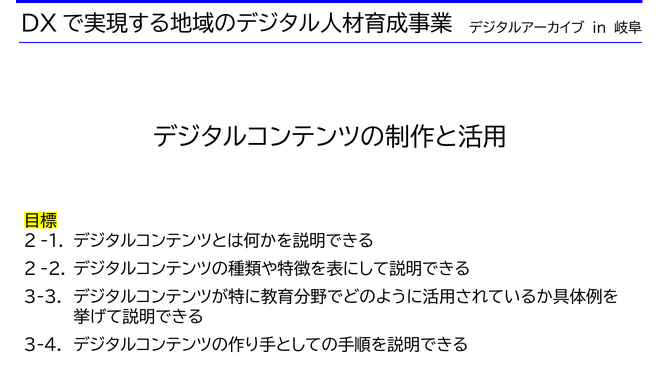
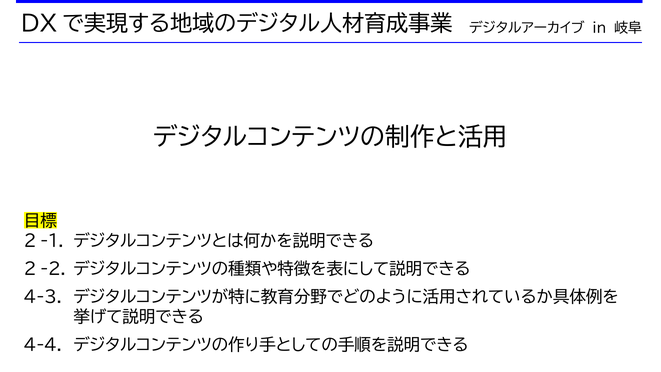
3-3: 3-3 -> 4-3
3-4: 3-4 -> 4-4
